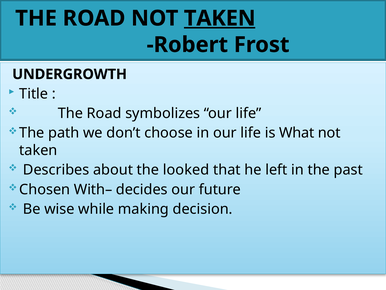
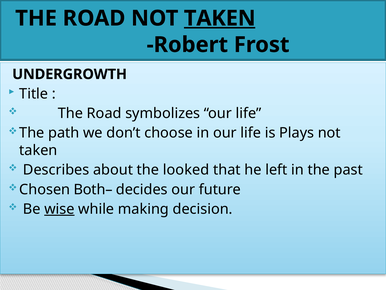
What: What -> Plays
With–: With– -> Both–
wise underline: none -> present
